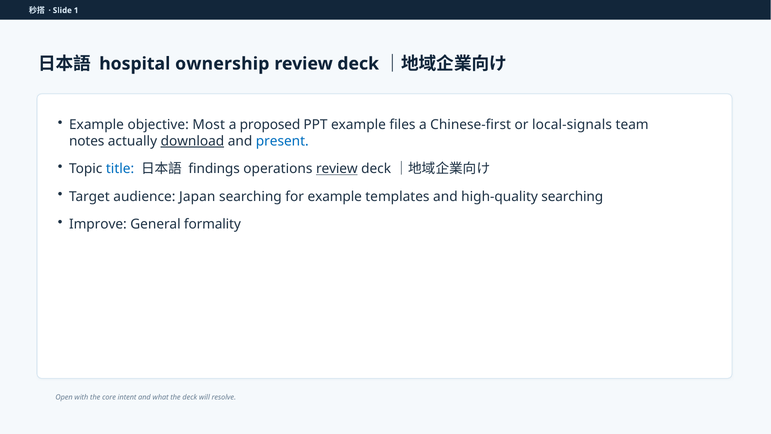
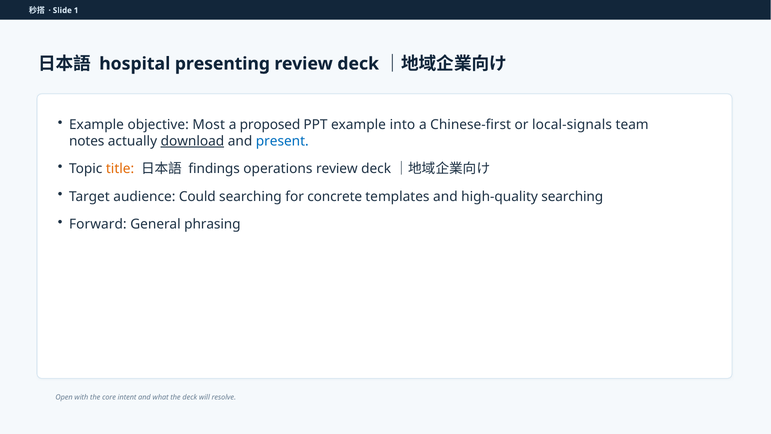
ownership: ownership -> presenting
files: files -> into
title colour: blue -> orange
review at (337, 169) underline: present -> none
Japan: Japan -> Could
for example: example -> concrete
Improve: Improve -> Forward
formality: formality -> phrasing
